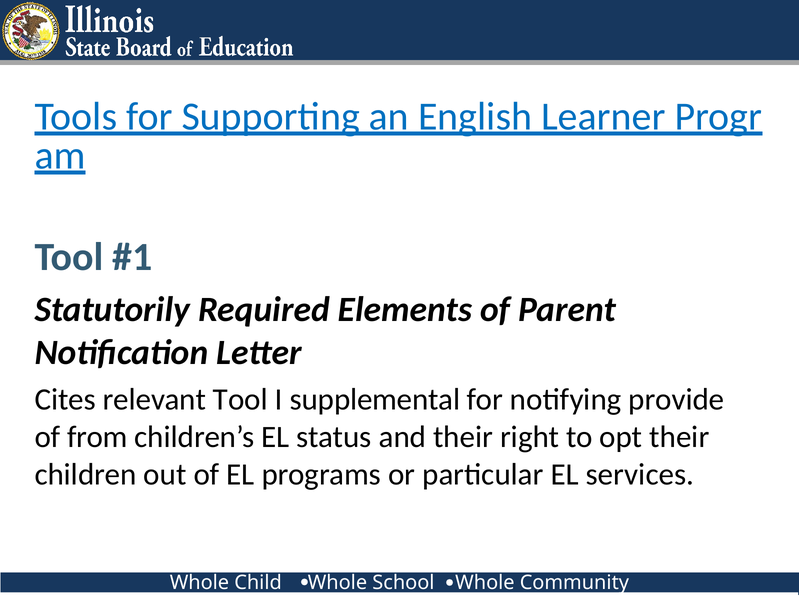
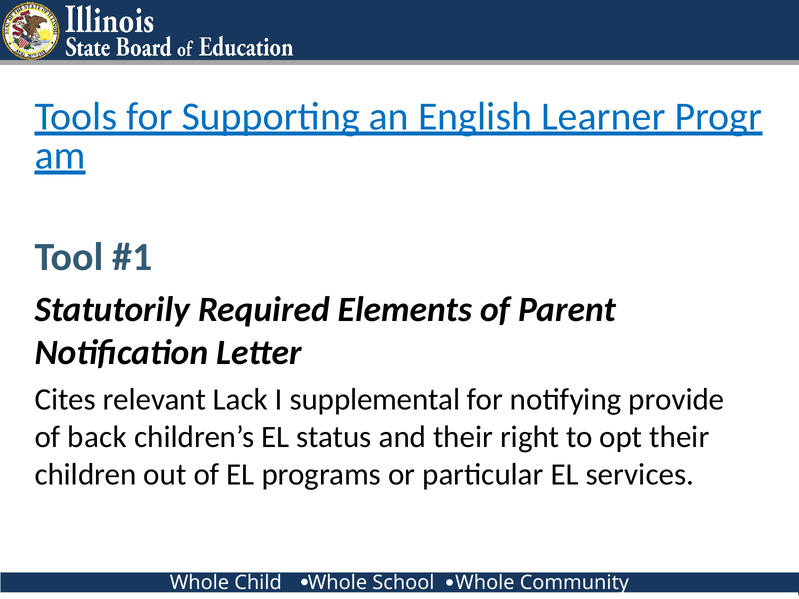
relevant Tool: Tool -> Lack
from: from -> back
